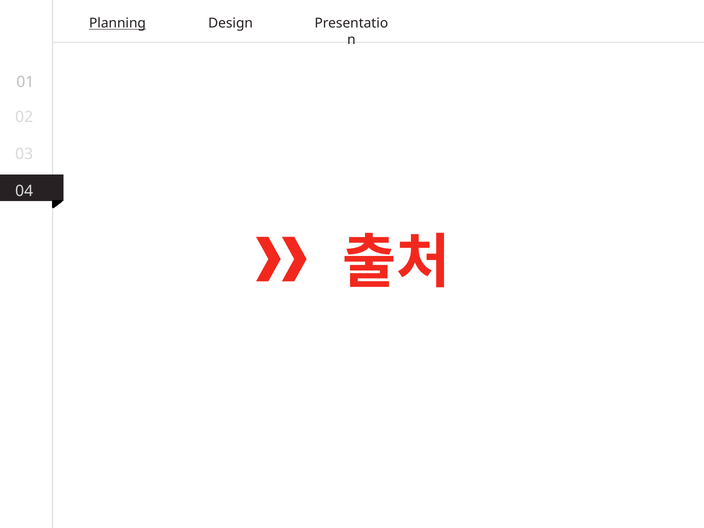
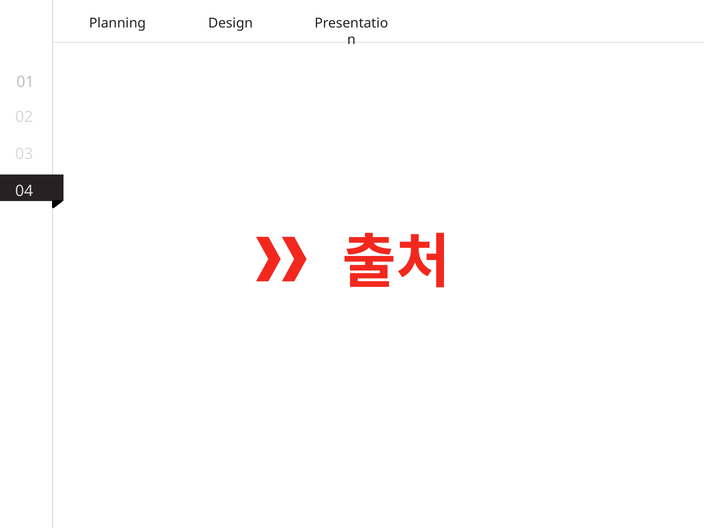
Planning underline: present -> none
